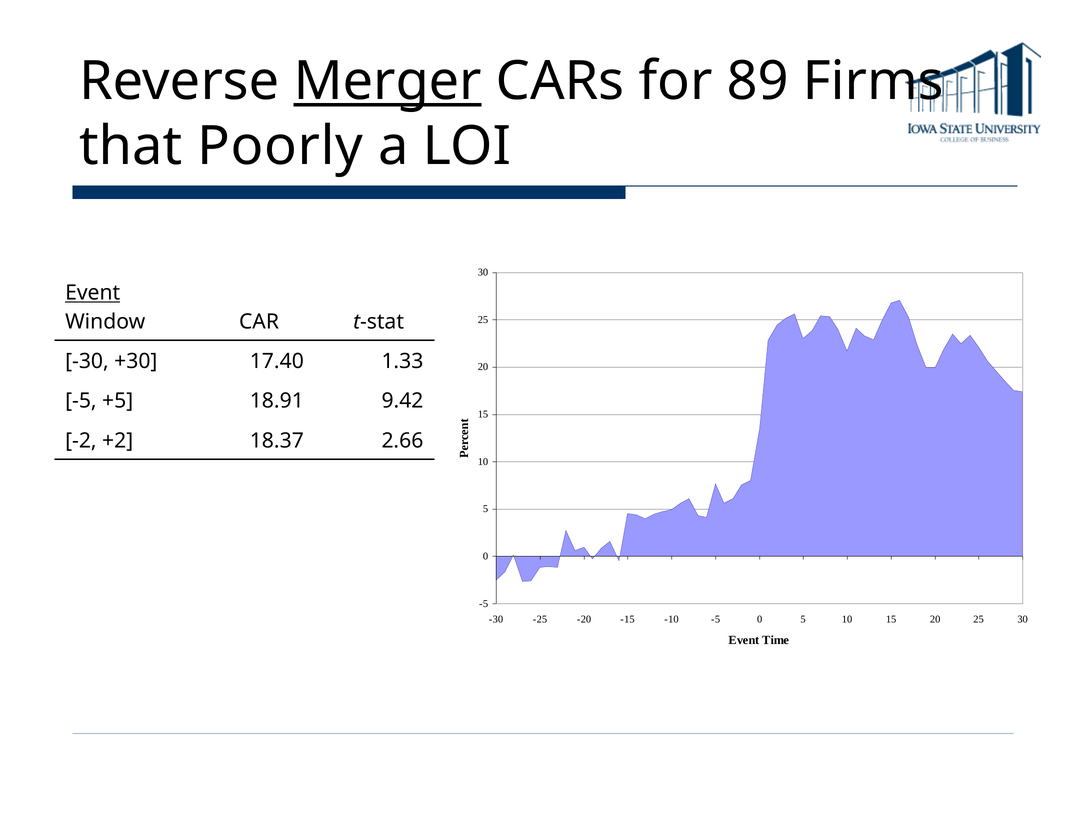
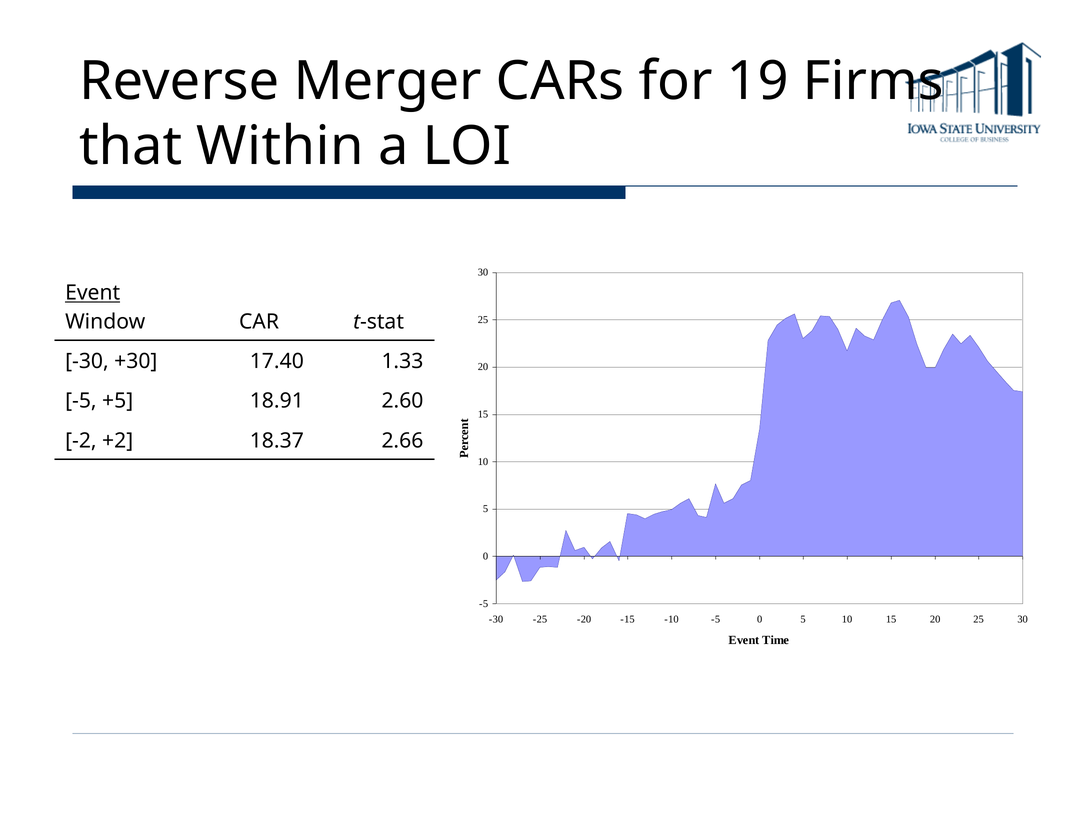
Merger underline: present -> none
89: 89 -> 19
Poorly: Poorly -> Within
9.42: 9.42 -> 2.60
